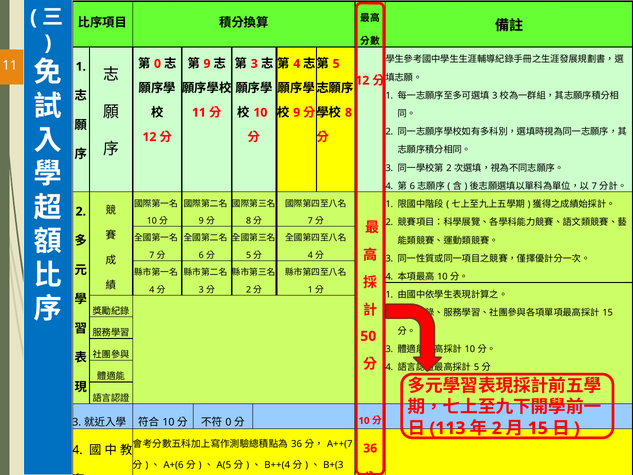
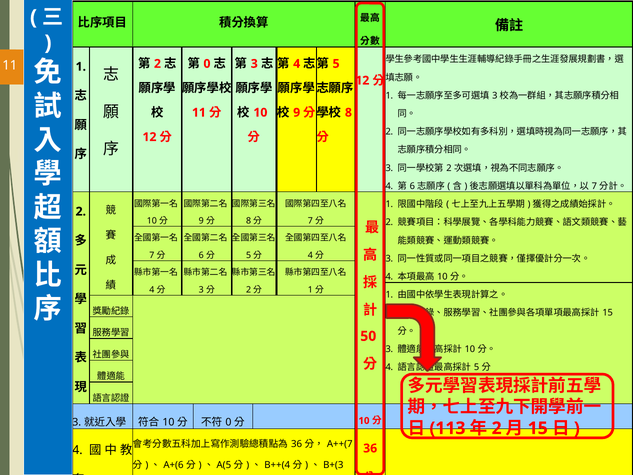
0 at (157, 64): 0 -> 2
9 at (207, 64): 9 -> 0
